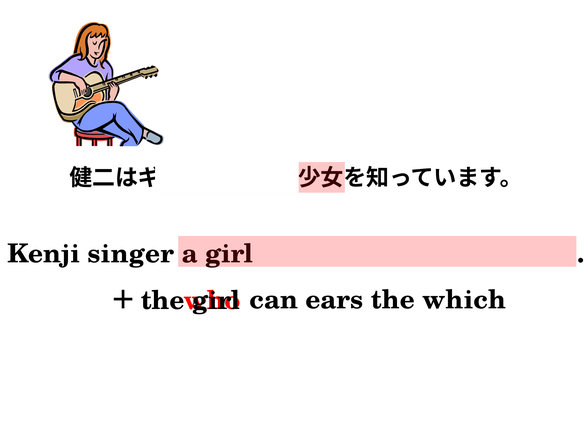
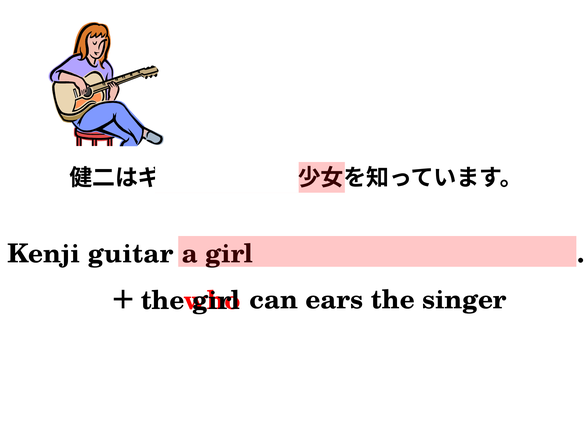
singer: singer -> guitar
which: which -> singer
